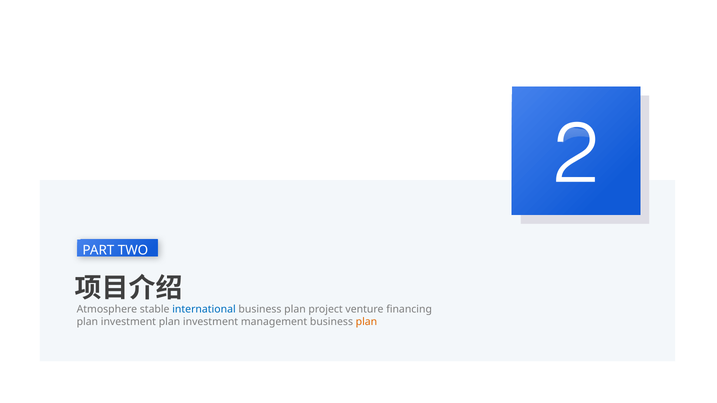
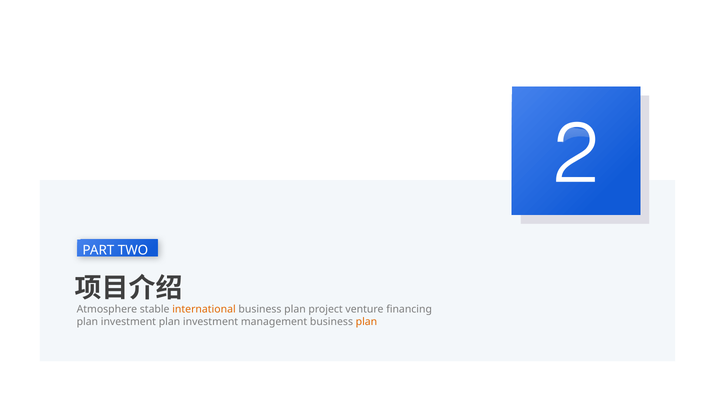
international colour: blue -> orange
